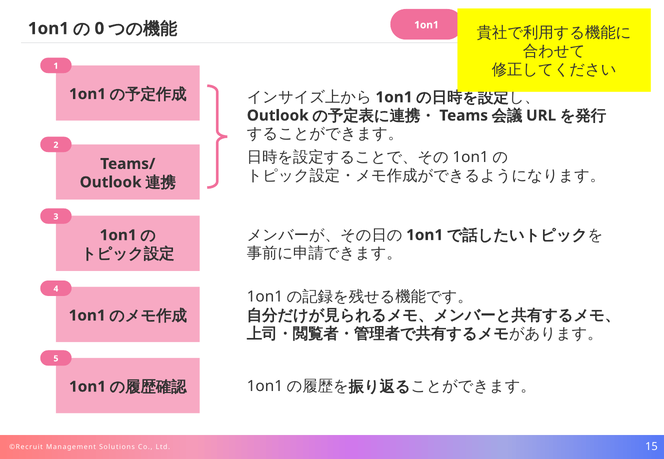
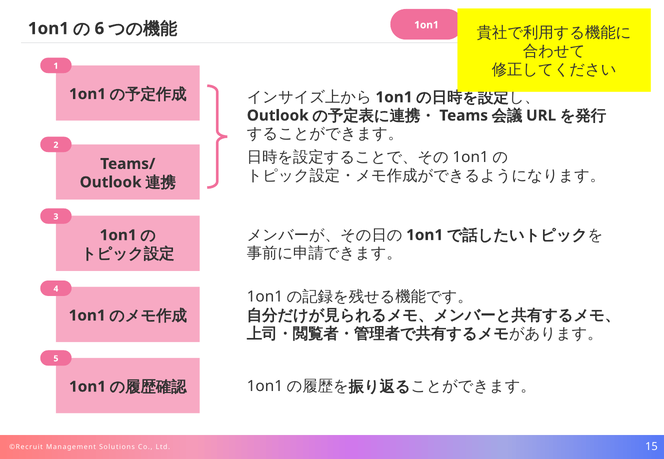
0: 0 -> 6
